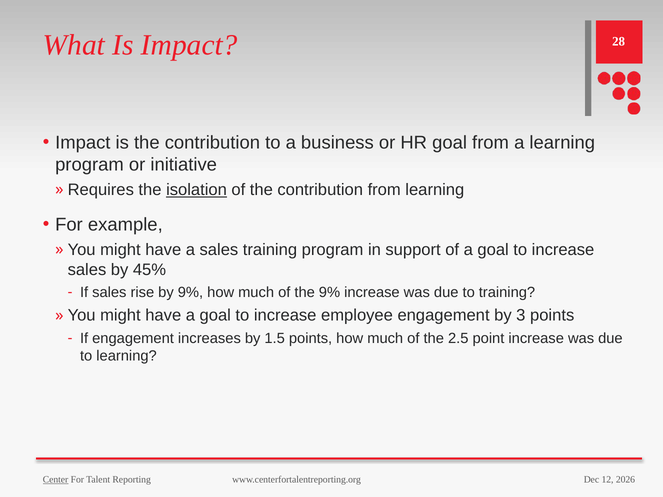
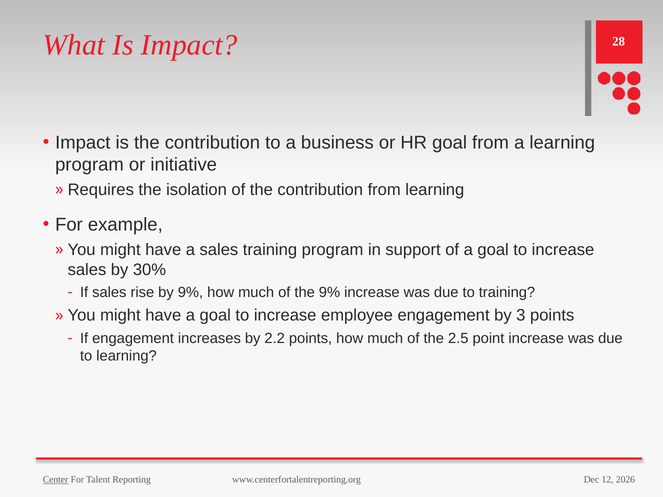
isolation underline: present -> none
45%: 45% -> 30%
1.5: 1.5 -> 2.2
